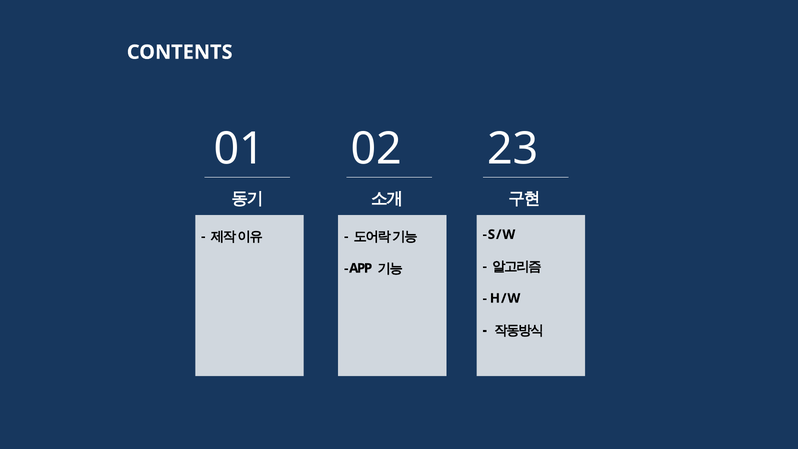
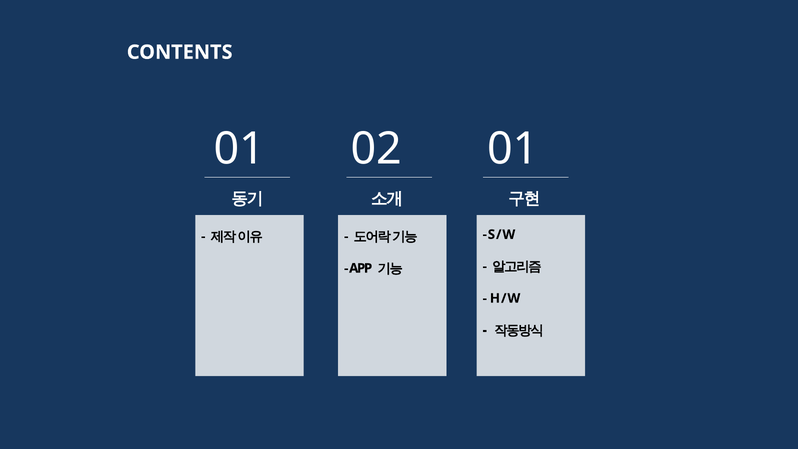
02 23: 23 -> 01
